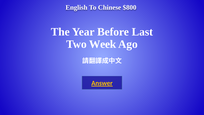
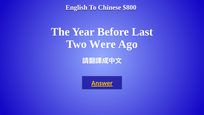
Week: Week -> Were
